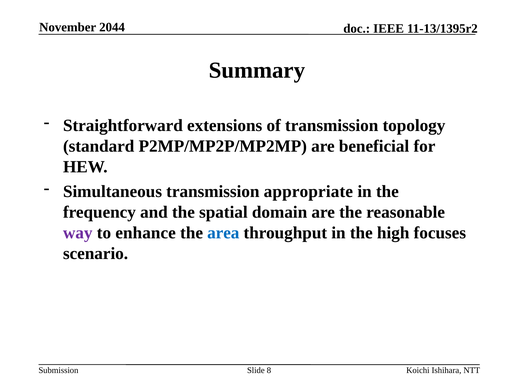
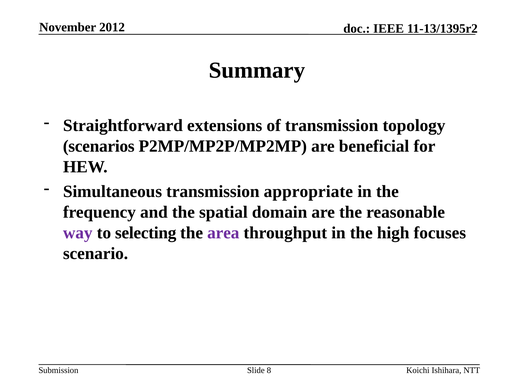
2044: 2044 -> 2012
standard: standard -> scenarios
enhance: enhance -> selecting
area colour: blue -> purple
